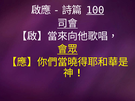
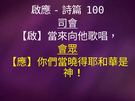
100 underline: present -> none
